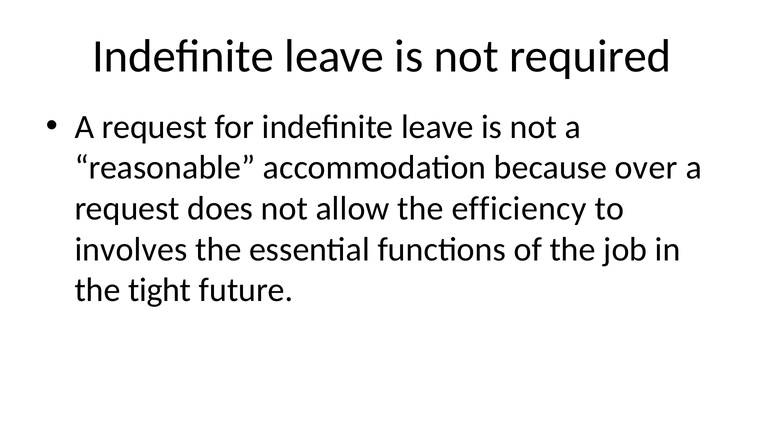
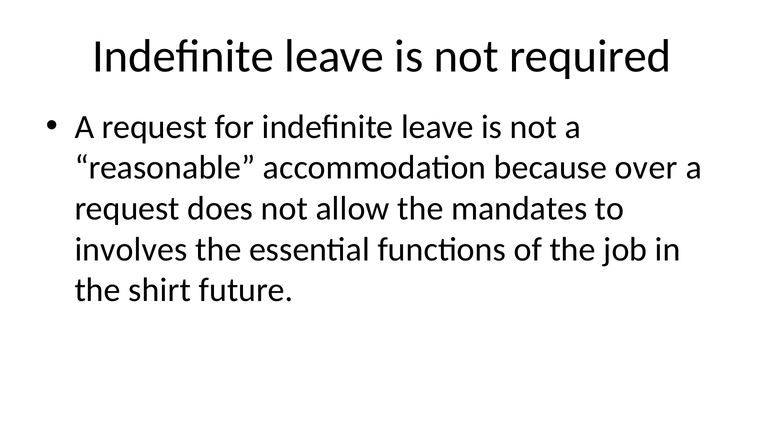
efficiency: efficiency -> mandates
tight: tight -> shirt
